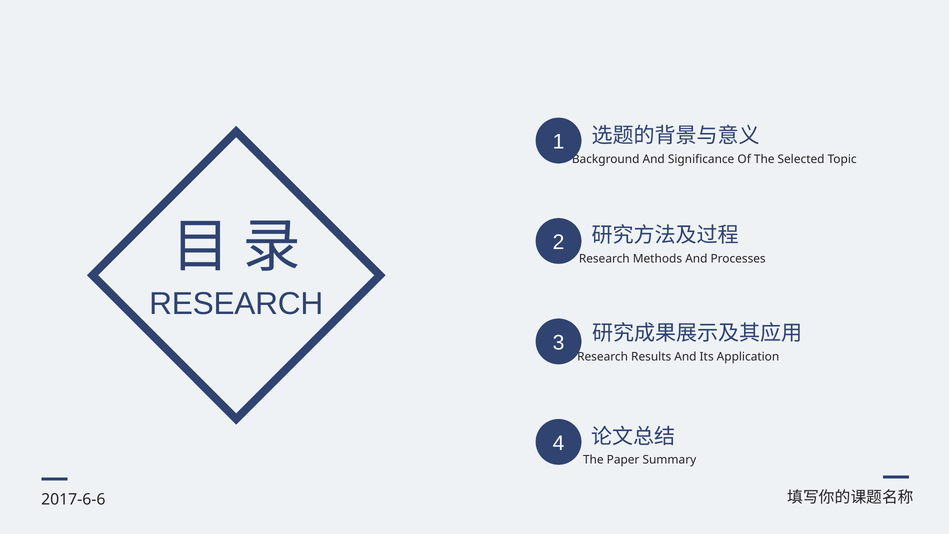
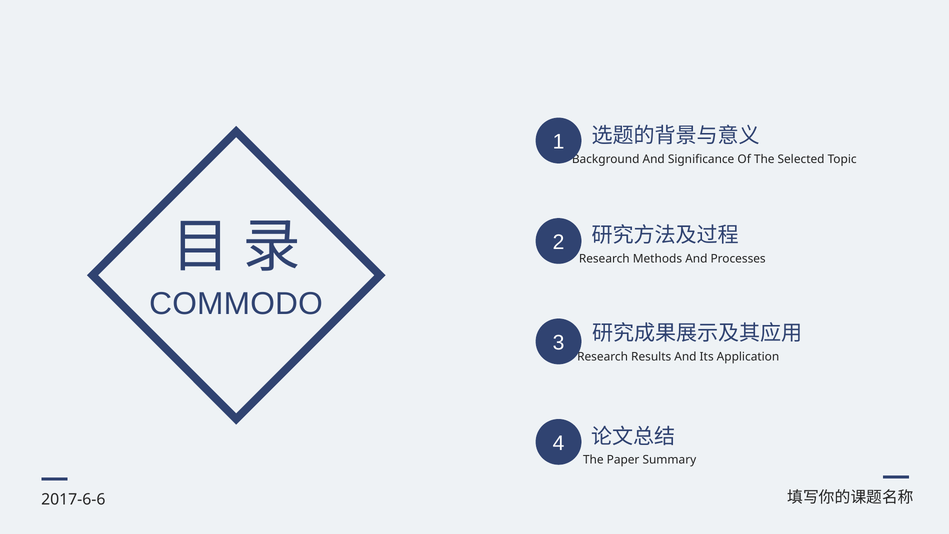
RESEARCH at (236, 304): RESEARCH -> COMMODO
